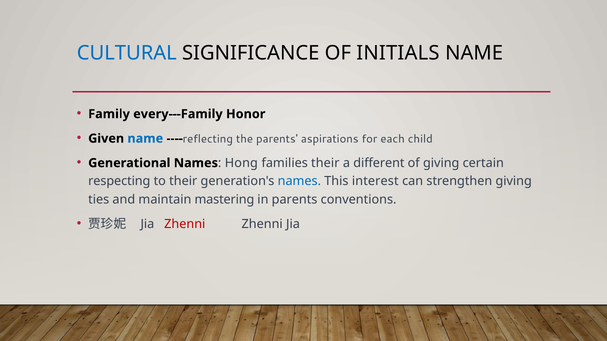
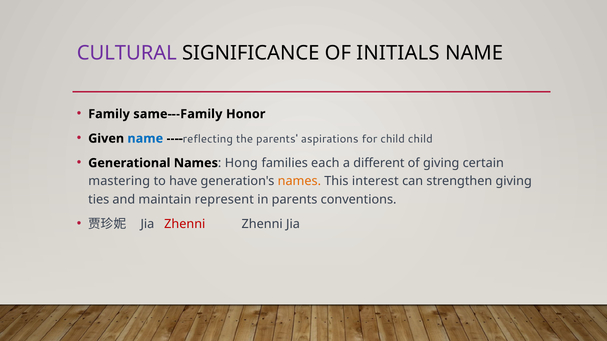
CULTURAL colour: blue -> purple
every---Family: every---Family -> same---Family
for each: each -> child
families their: their -> each
respecting: respecting -> mastering
to their: their -> have
names at (299, 181) colour: blue -> orange
mastering: mastering -> represent
